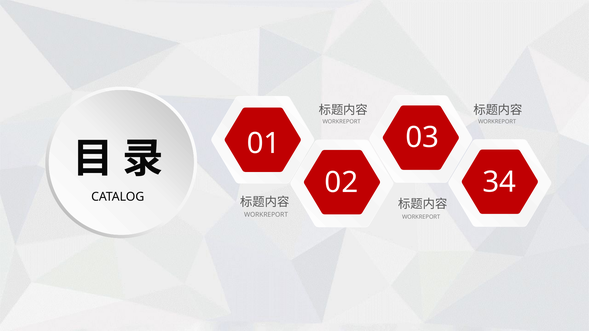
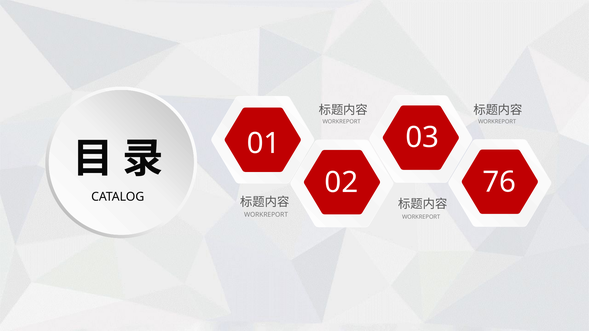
34: 34 -> 76
